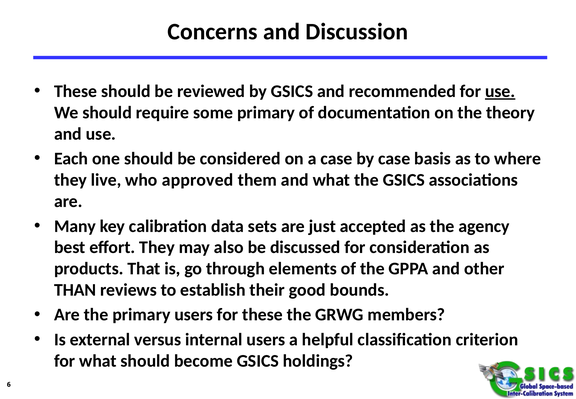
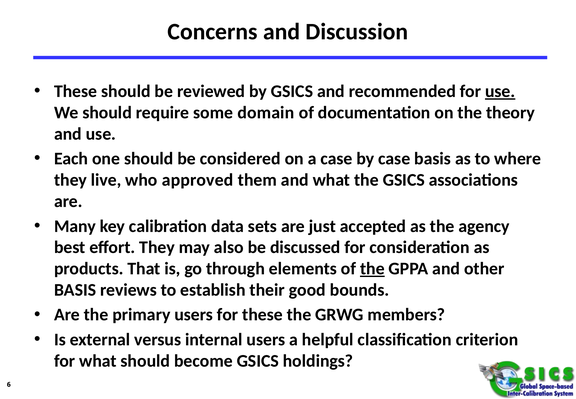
some primary: primary -> domain
the at (372, 269) underline: none -> present
THAN at (75, 290): THAN -> BASIS
